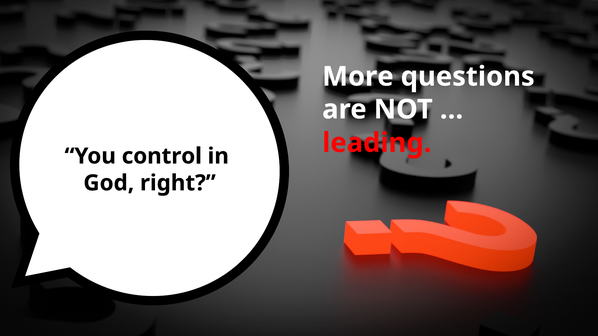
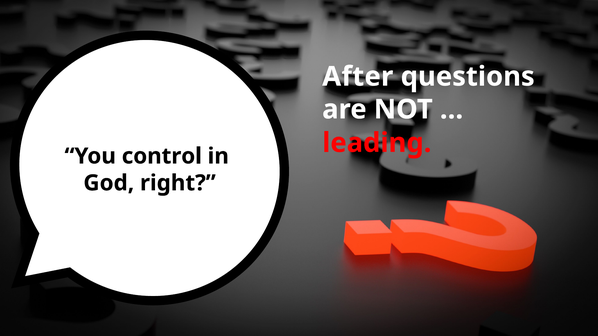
More: More -> After
